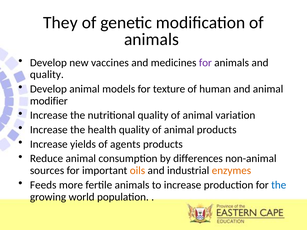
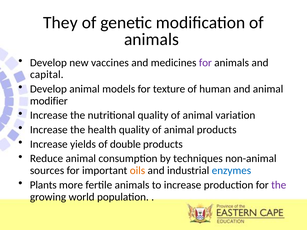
quality at (47, 75): quality -> capital
agents: agents -> double
differences: differences -> techniques
enzymes colour: orange -> blue
Feeds: Feeds -> Plants
the at (279, 185) colour: blue -> purple
